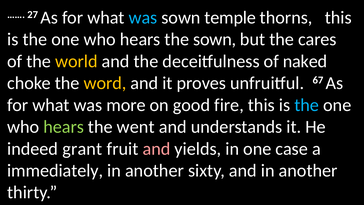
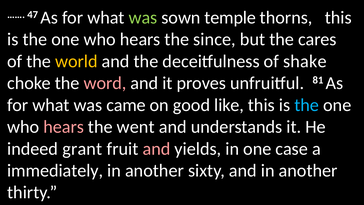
27: 27 -> 47
was at (143, 18) colour: light blue -> light green
the sown: sown -> since
naked: naked -> shake
word colour: yellow -> pink
67: 67 -> 81
more: more -> came
fire: fire -> like
hears at (64, 127) colour: light green -> pink
